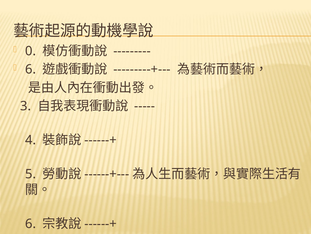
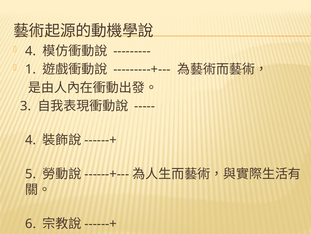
0 at (31, 51): 0 -> 4
6 at (31, 69): 6 -> 1
